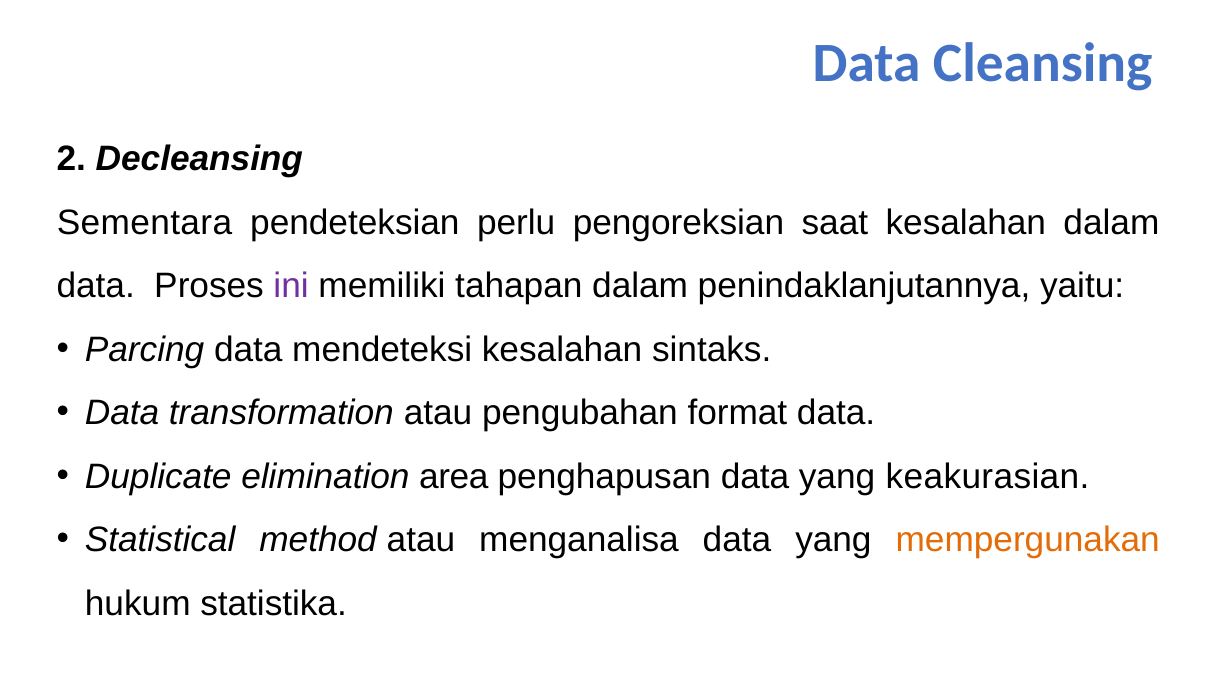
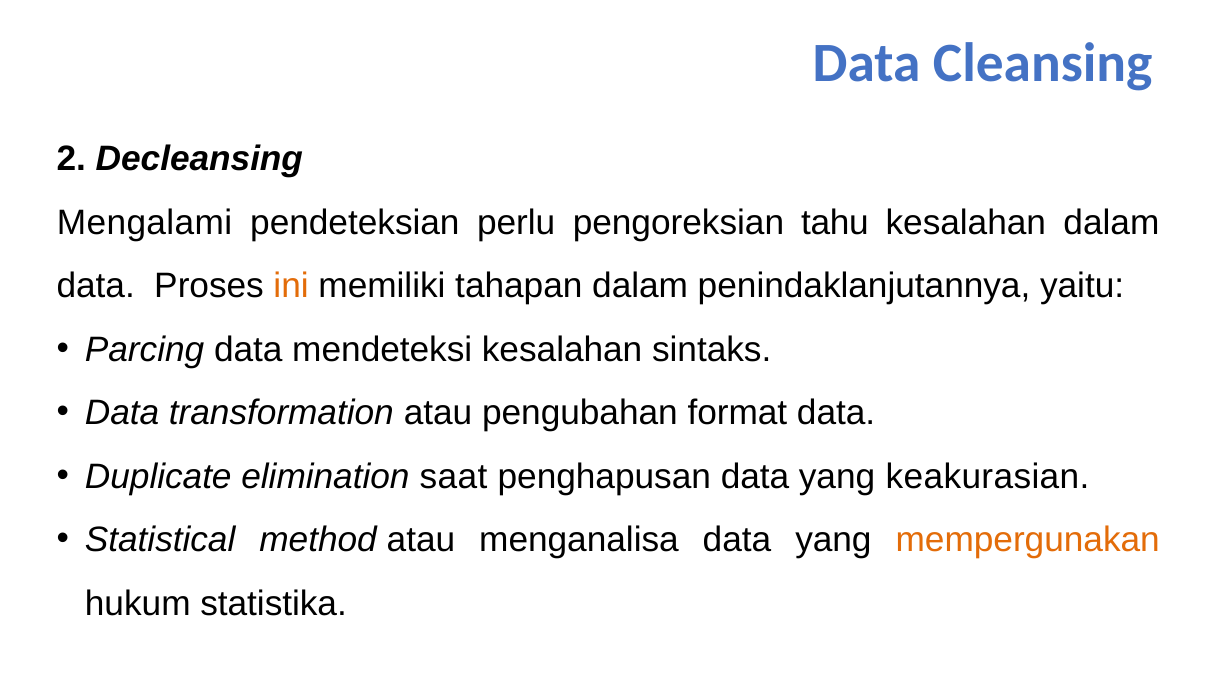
Sementara: Sementara -> Mengalami
saat: saat -> tahu
ini colour: purple -> orange
area: area -> saat
